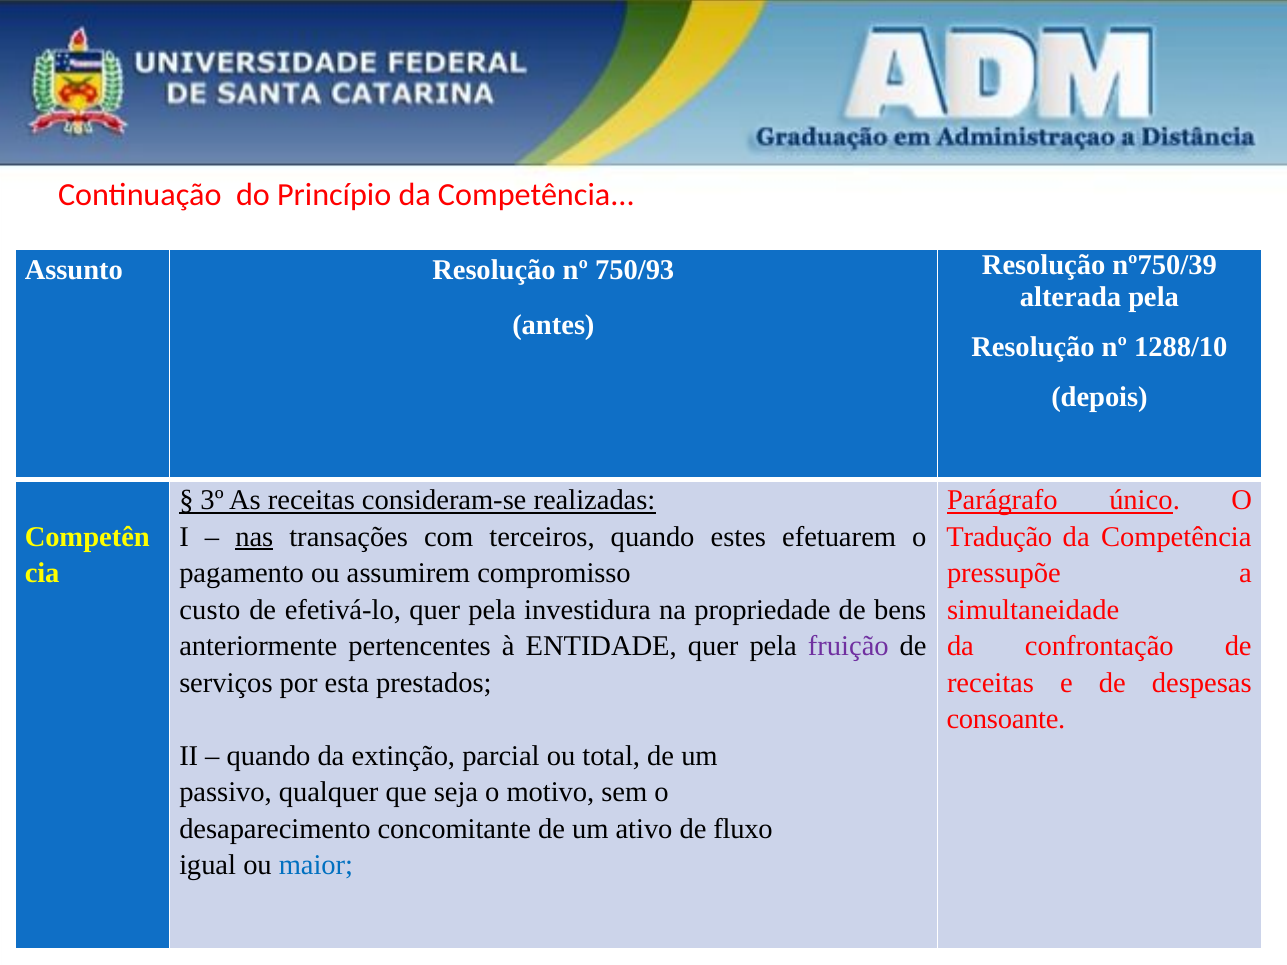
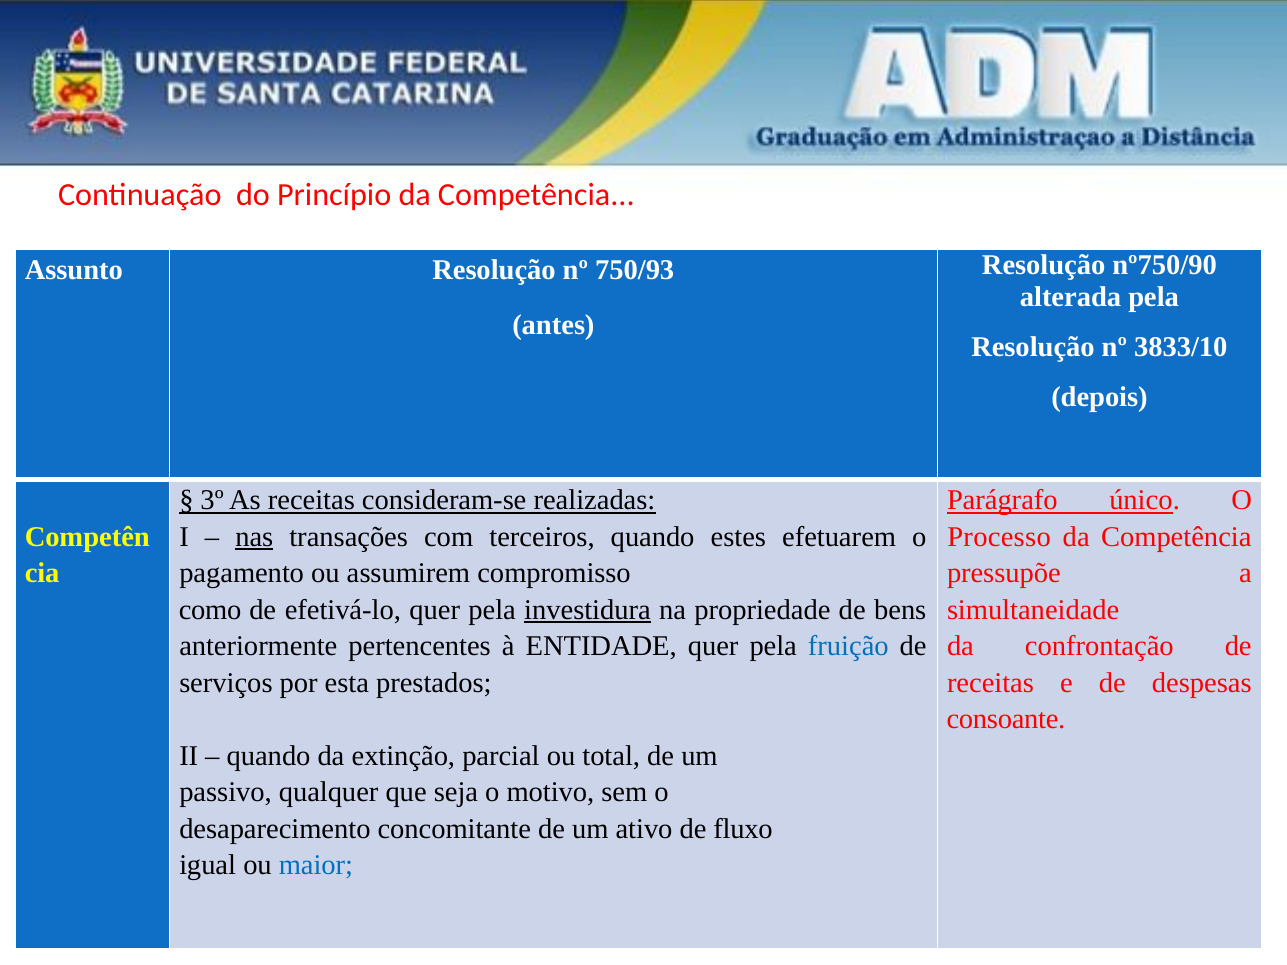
nº750/39: nº750/39 -> nº750/90
1288/10: 1288/10 -> 3833/10
Tradução: Tradução -> Processo
custo: custo -> como
investidura underline: none -> present
fruição colour: purple -> blue
